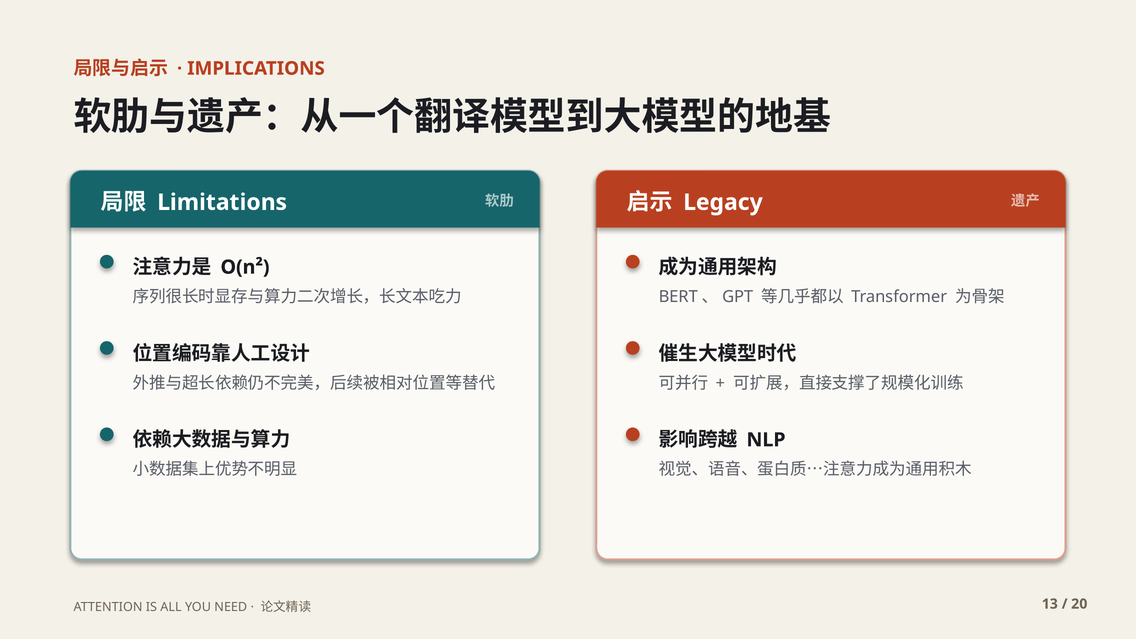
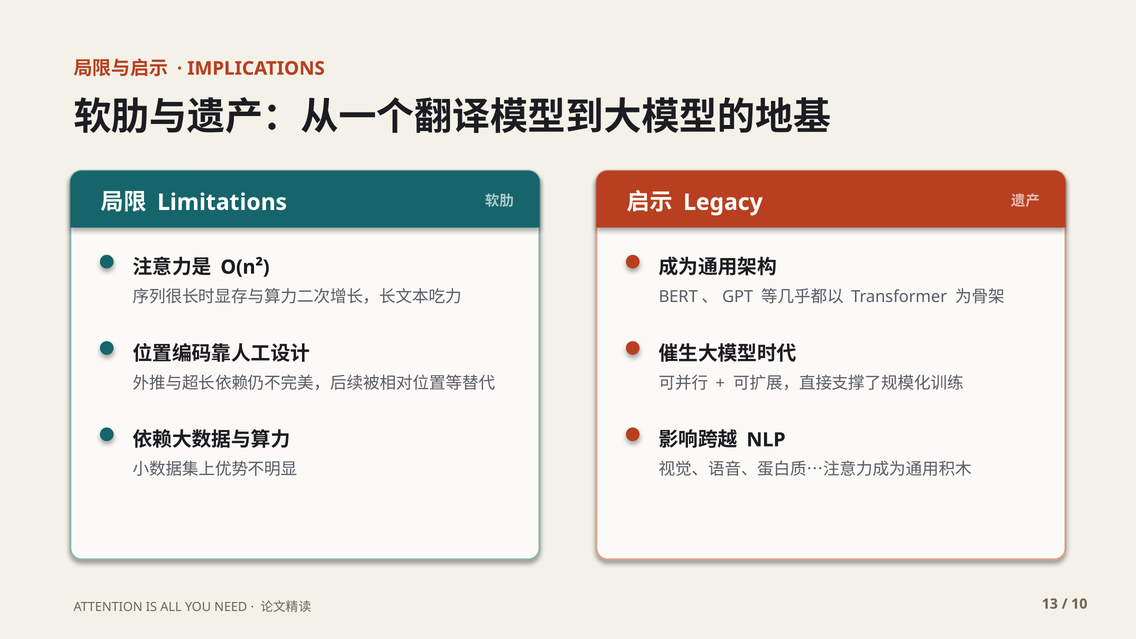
20: 20 -> 10
